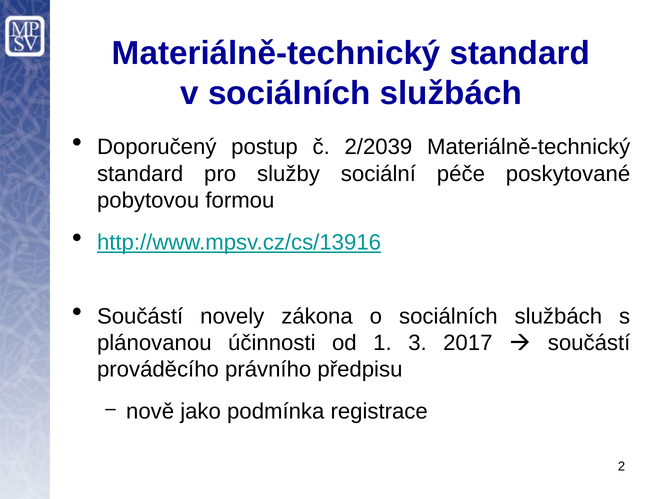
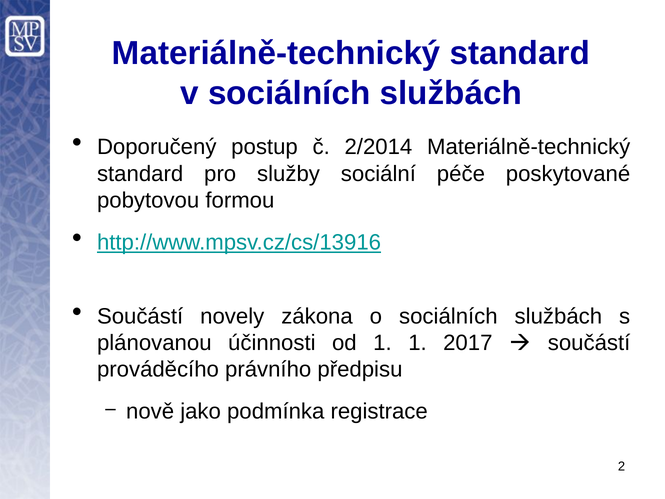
2/2039: 2/2039 -> 2/2014
1 3: 3 -> 1
